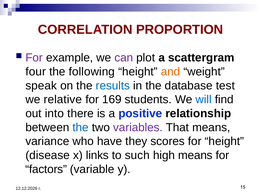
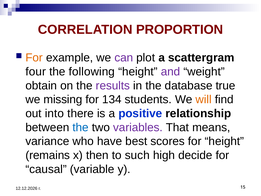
For at (34, 58) colour: purple -> orange
and colour: orange -> purple
speak: speak -> obtain
results colour: blue -> purple
test: test -> true
relative: relative -> missing
169: 169 -> 134
will colour: blue -> orange
they: they -> best
disease: disease -> remains
links: links -> then
high means: means -> decide
factors: factors -> causal
